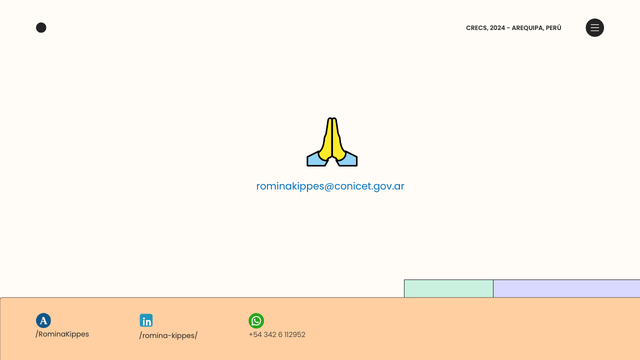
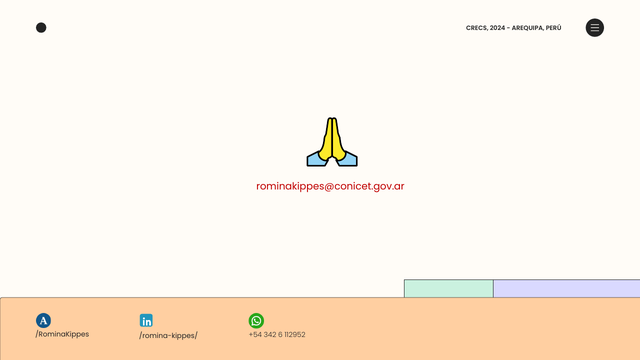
rominakippes@conicet.gov.ar colour: blue -> red
